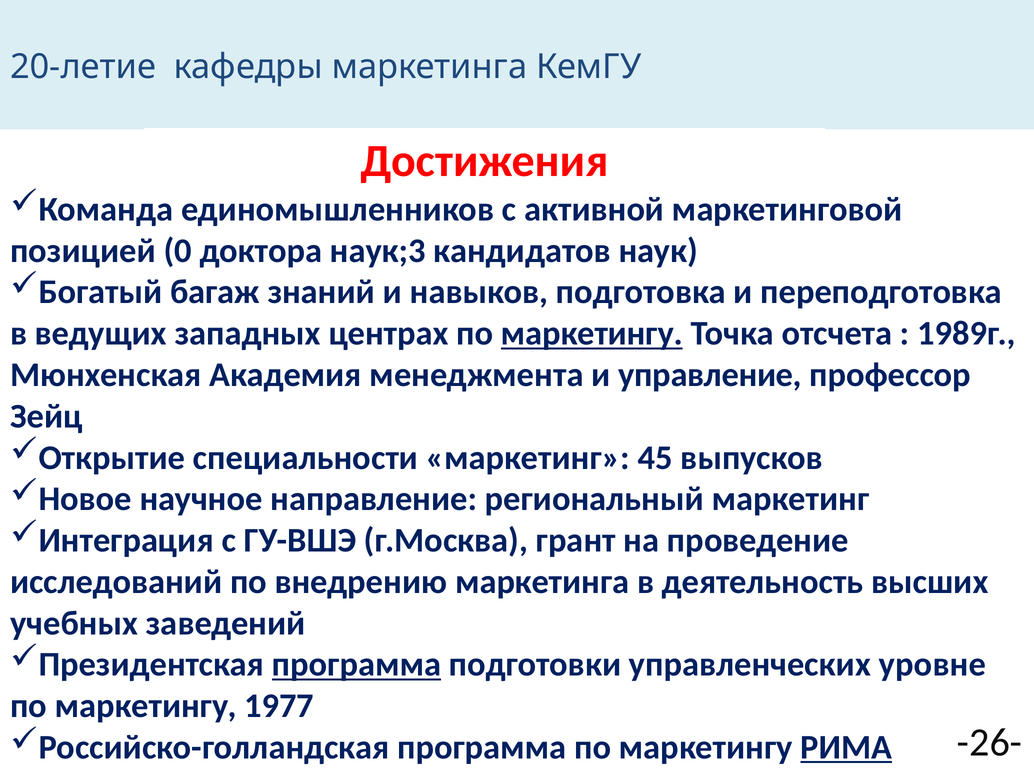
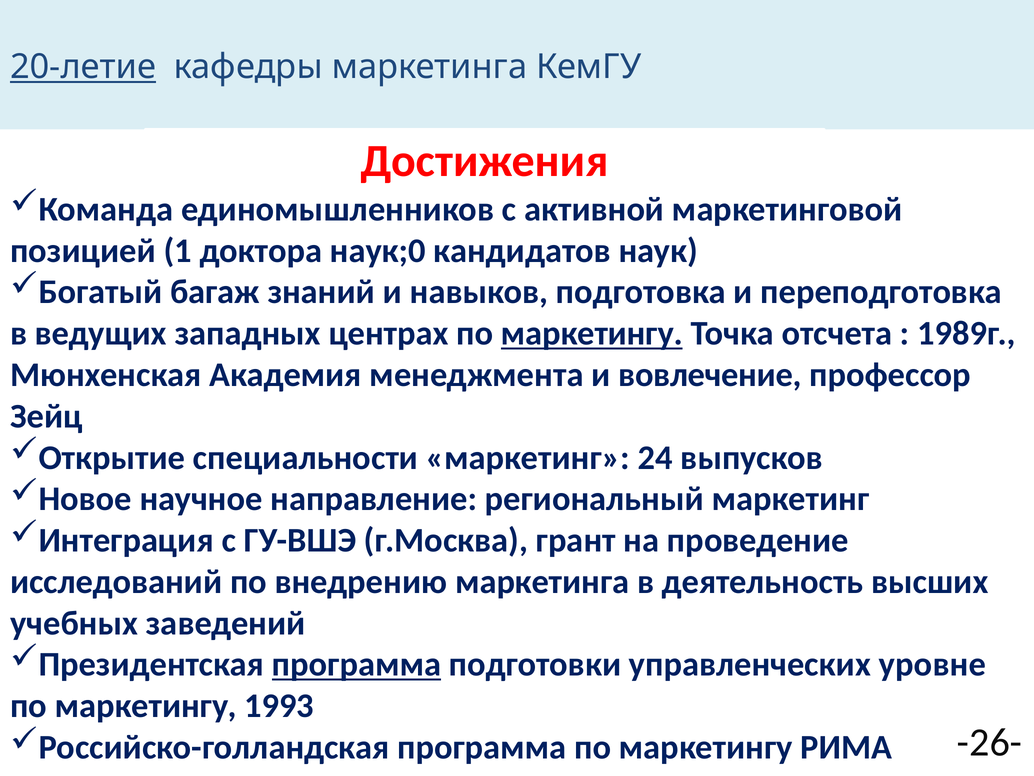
20-летие underline: none -> present
0: 0 -> 1
наук;3: наук;3 -> наук;0
управление: управление -> вовлечение
45: 45 -> 24
1977: 1977 -> 1993
РИМА underline: present -> none
